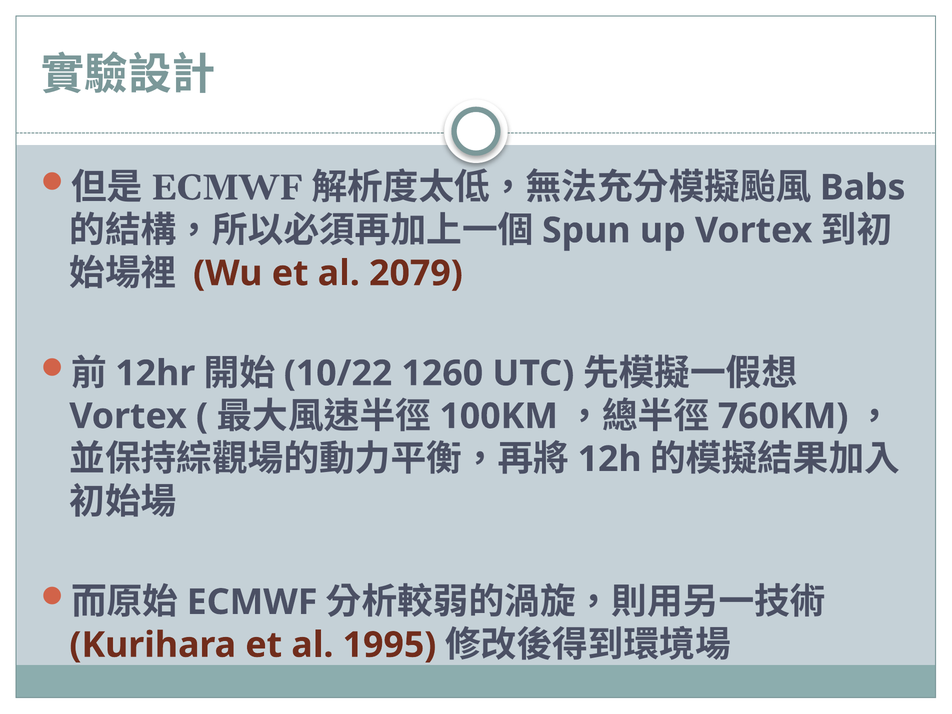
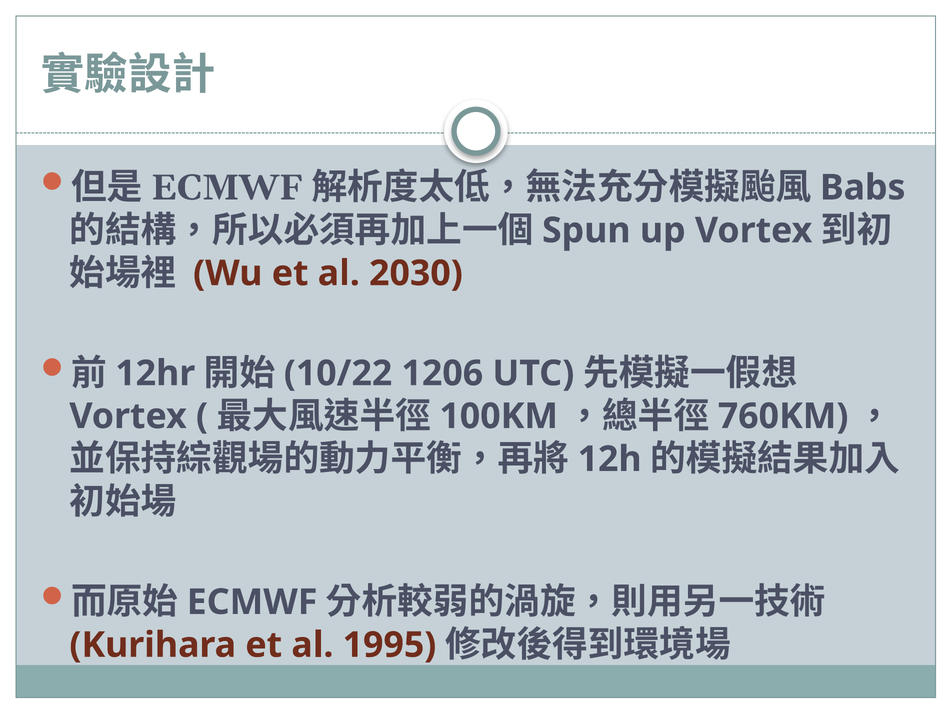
2079: 2079 -> 2030
1260: 1260 -> 1206
